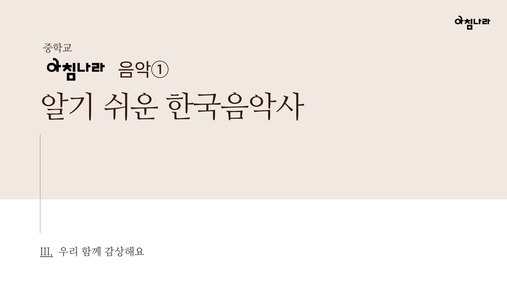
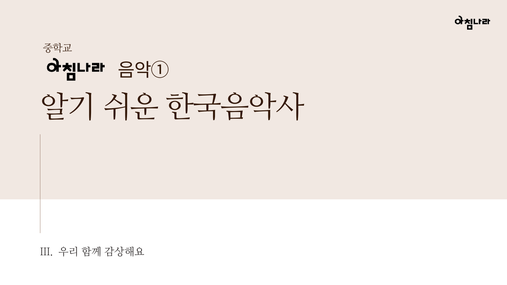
III underline: present -> none
